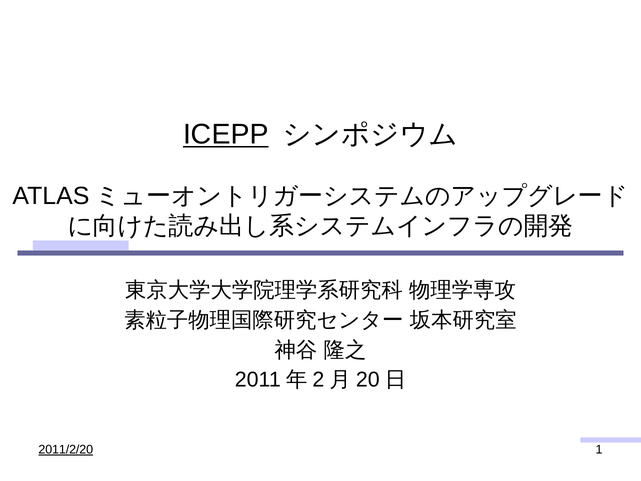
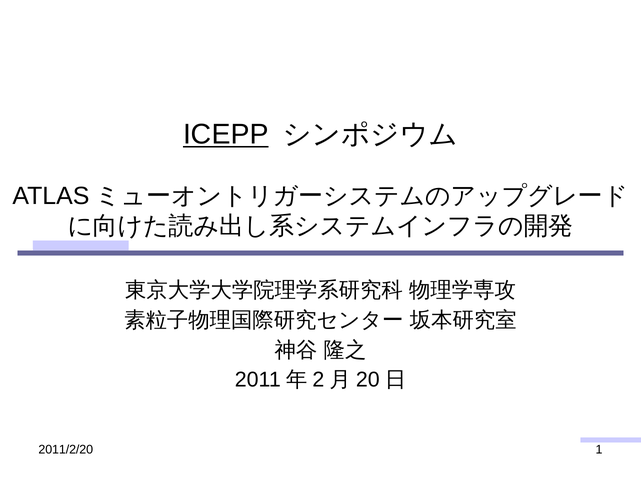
2011/2/20 underline: present -> none
